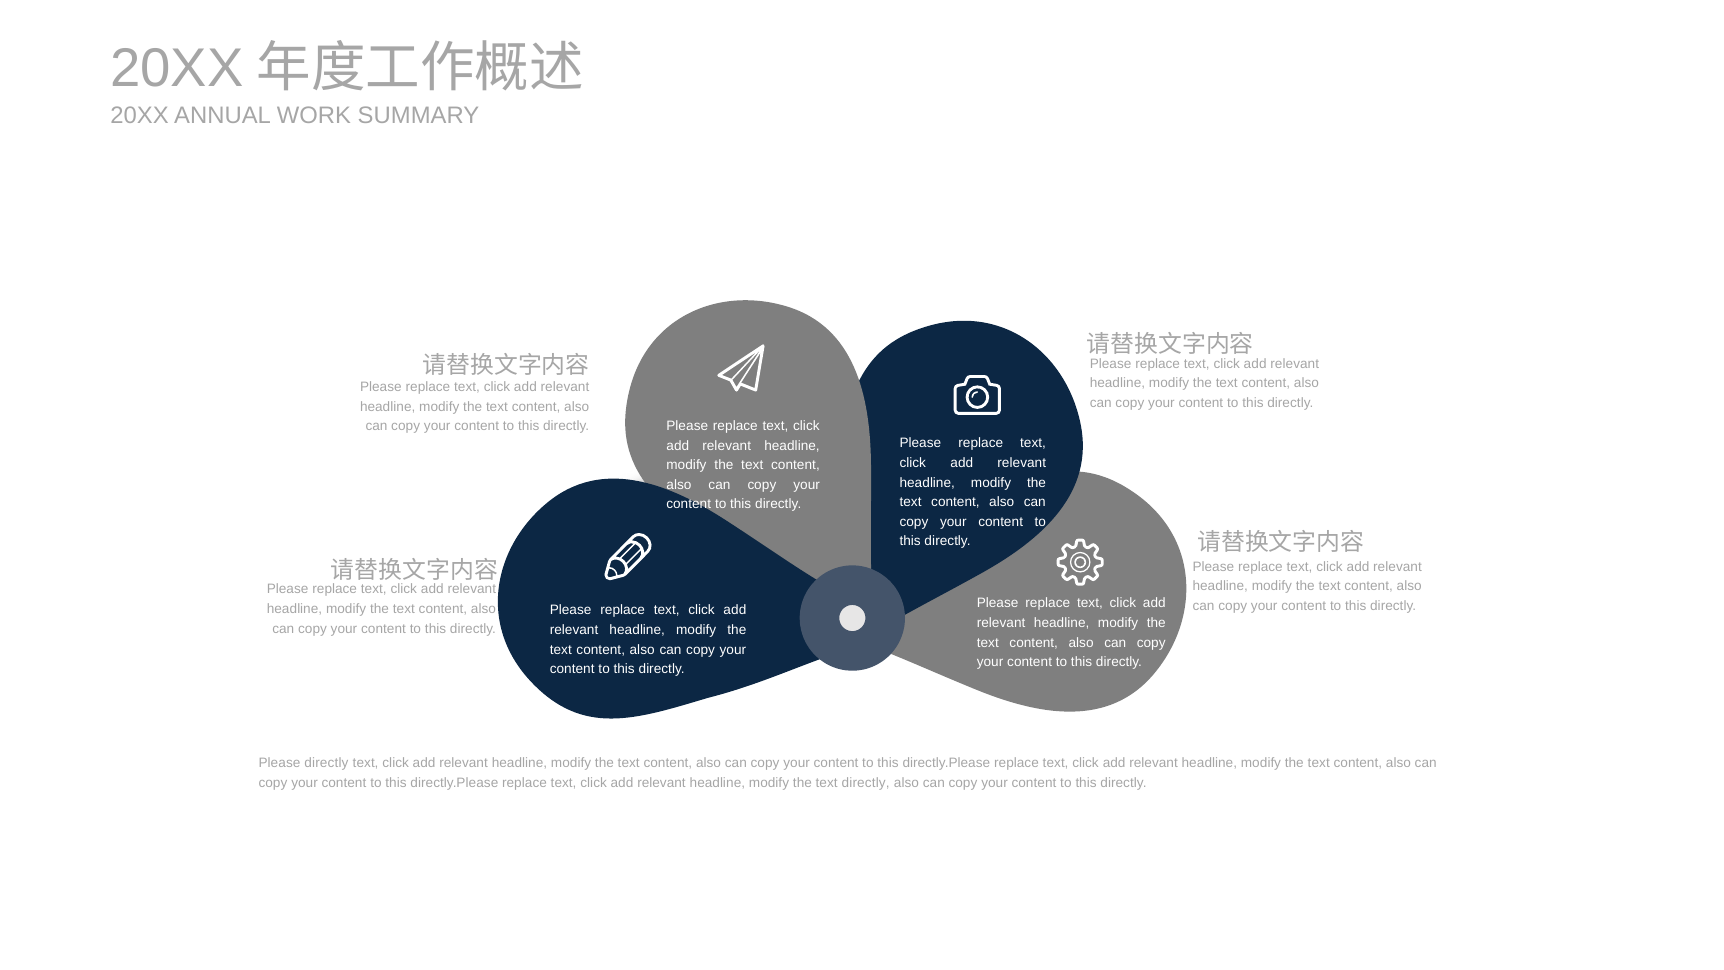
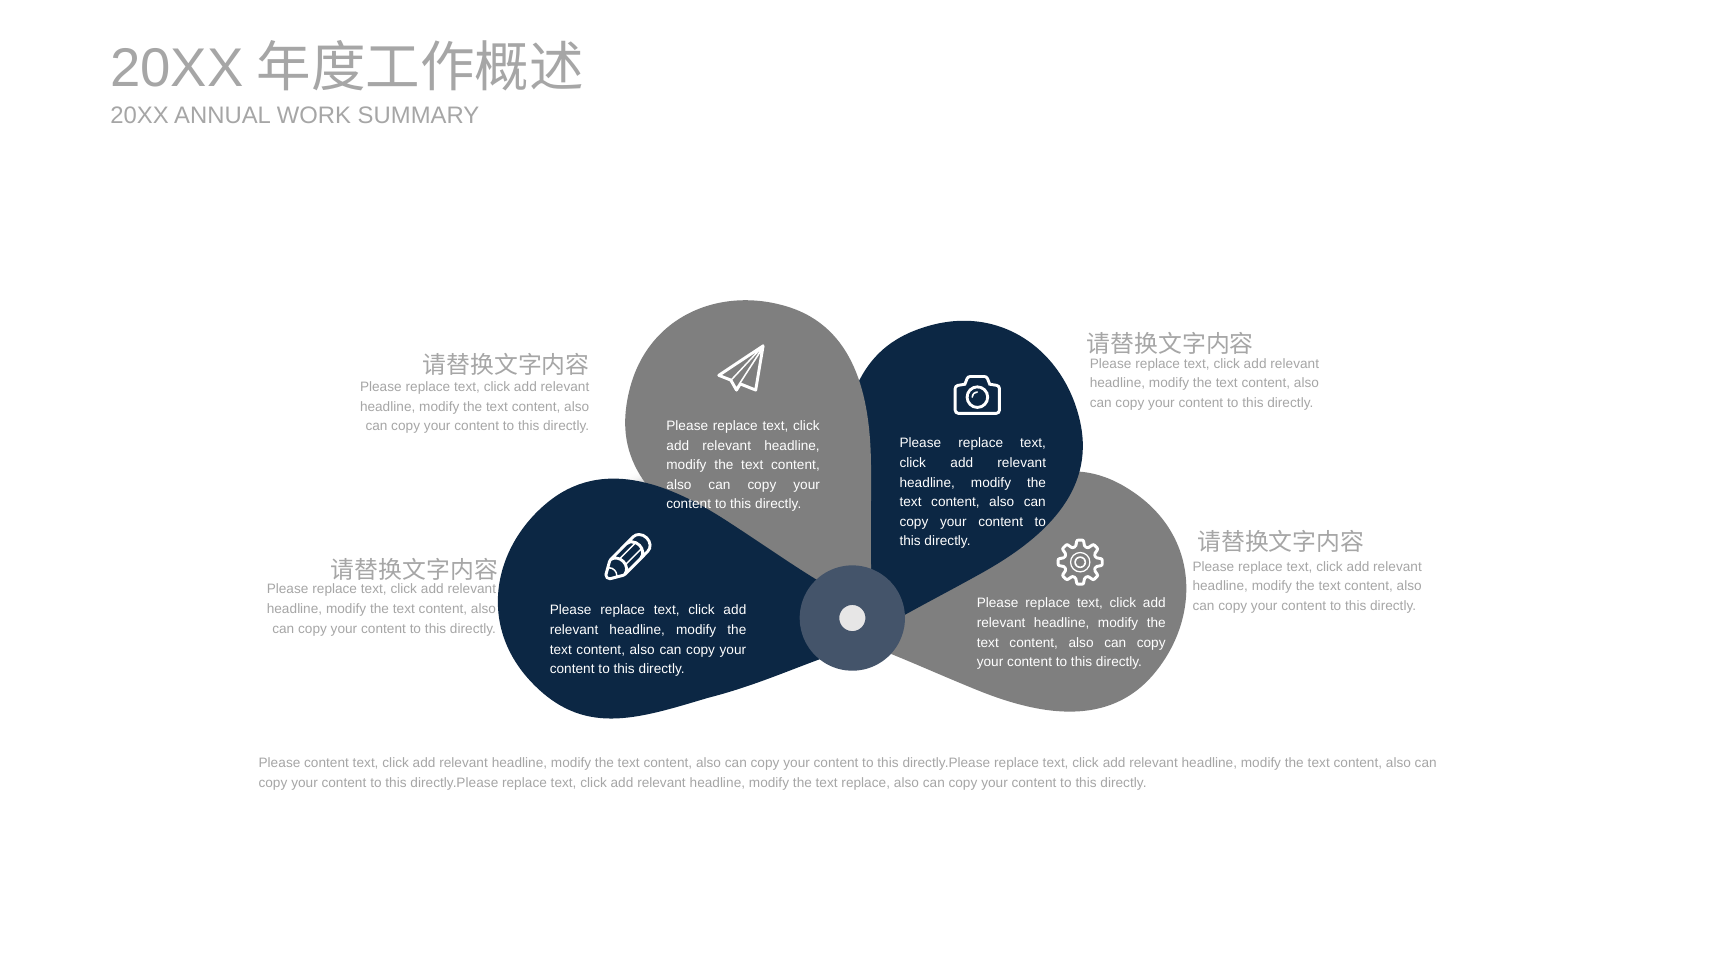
Please directly: directly -> content
text directly: directly -> replace
